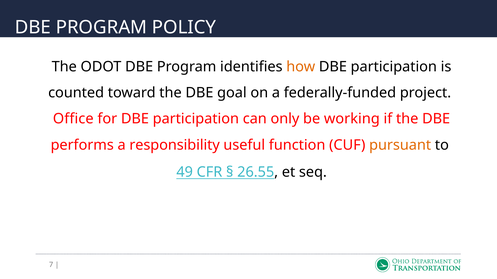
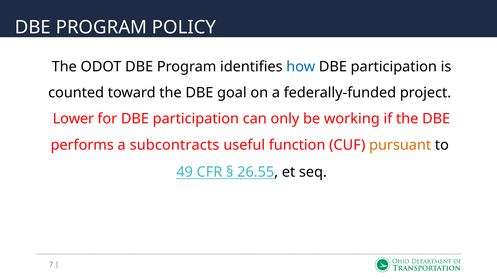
how colour: orange -> blue
Office: Office -> Lower
responsibility: responsibility -> subcontracts
